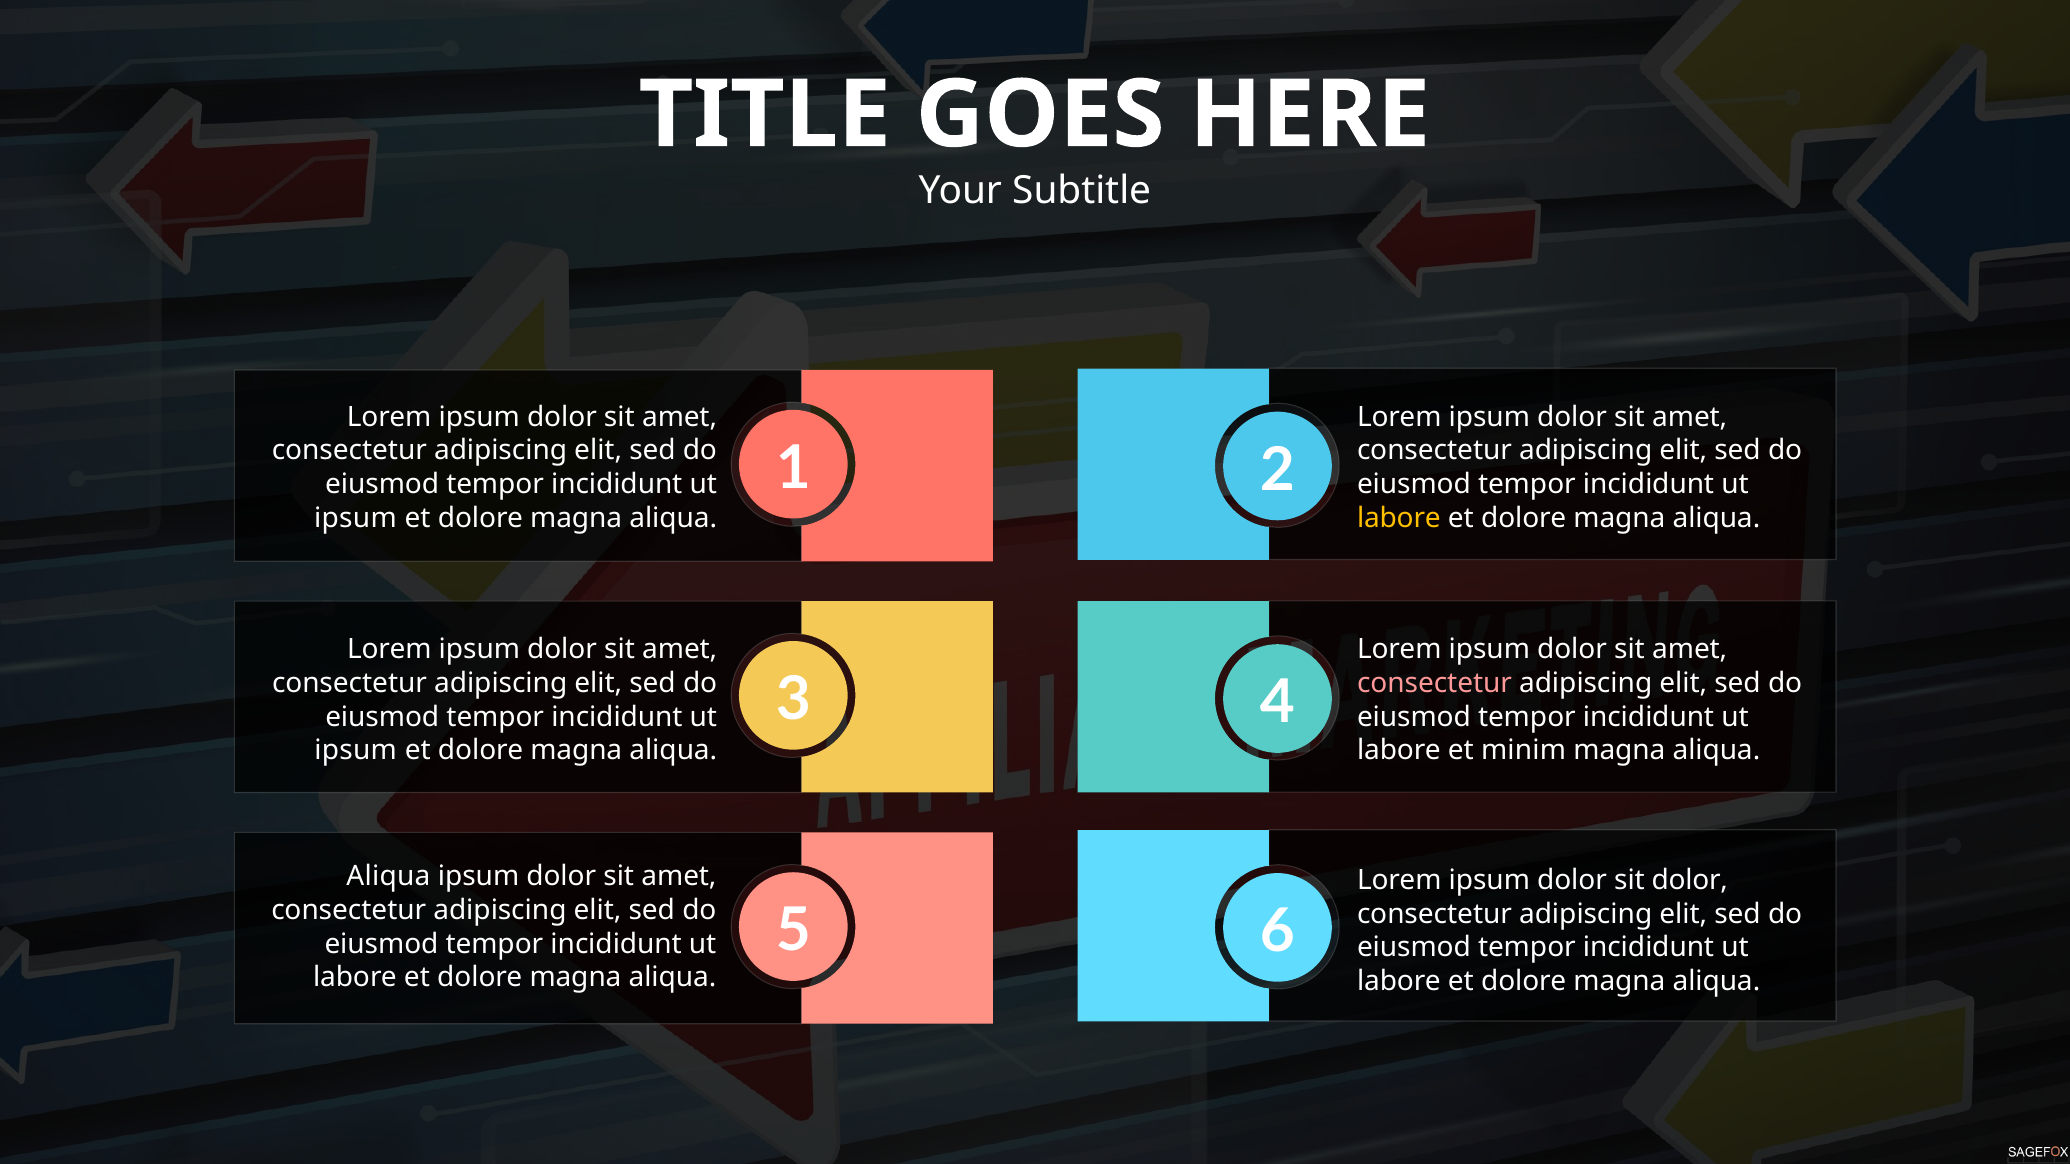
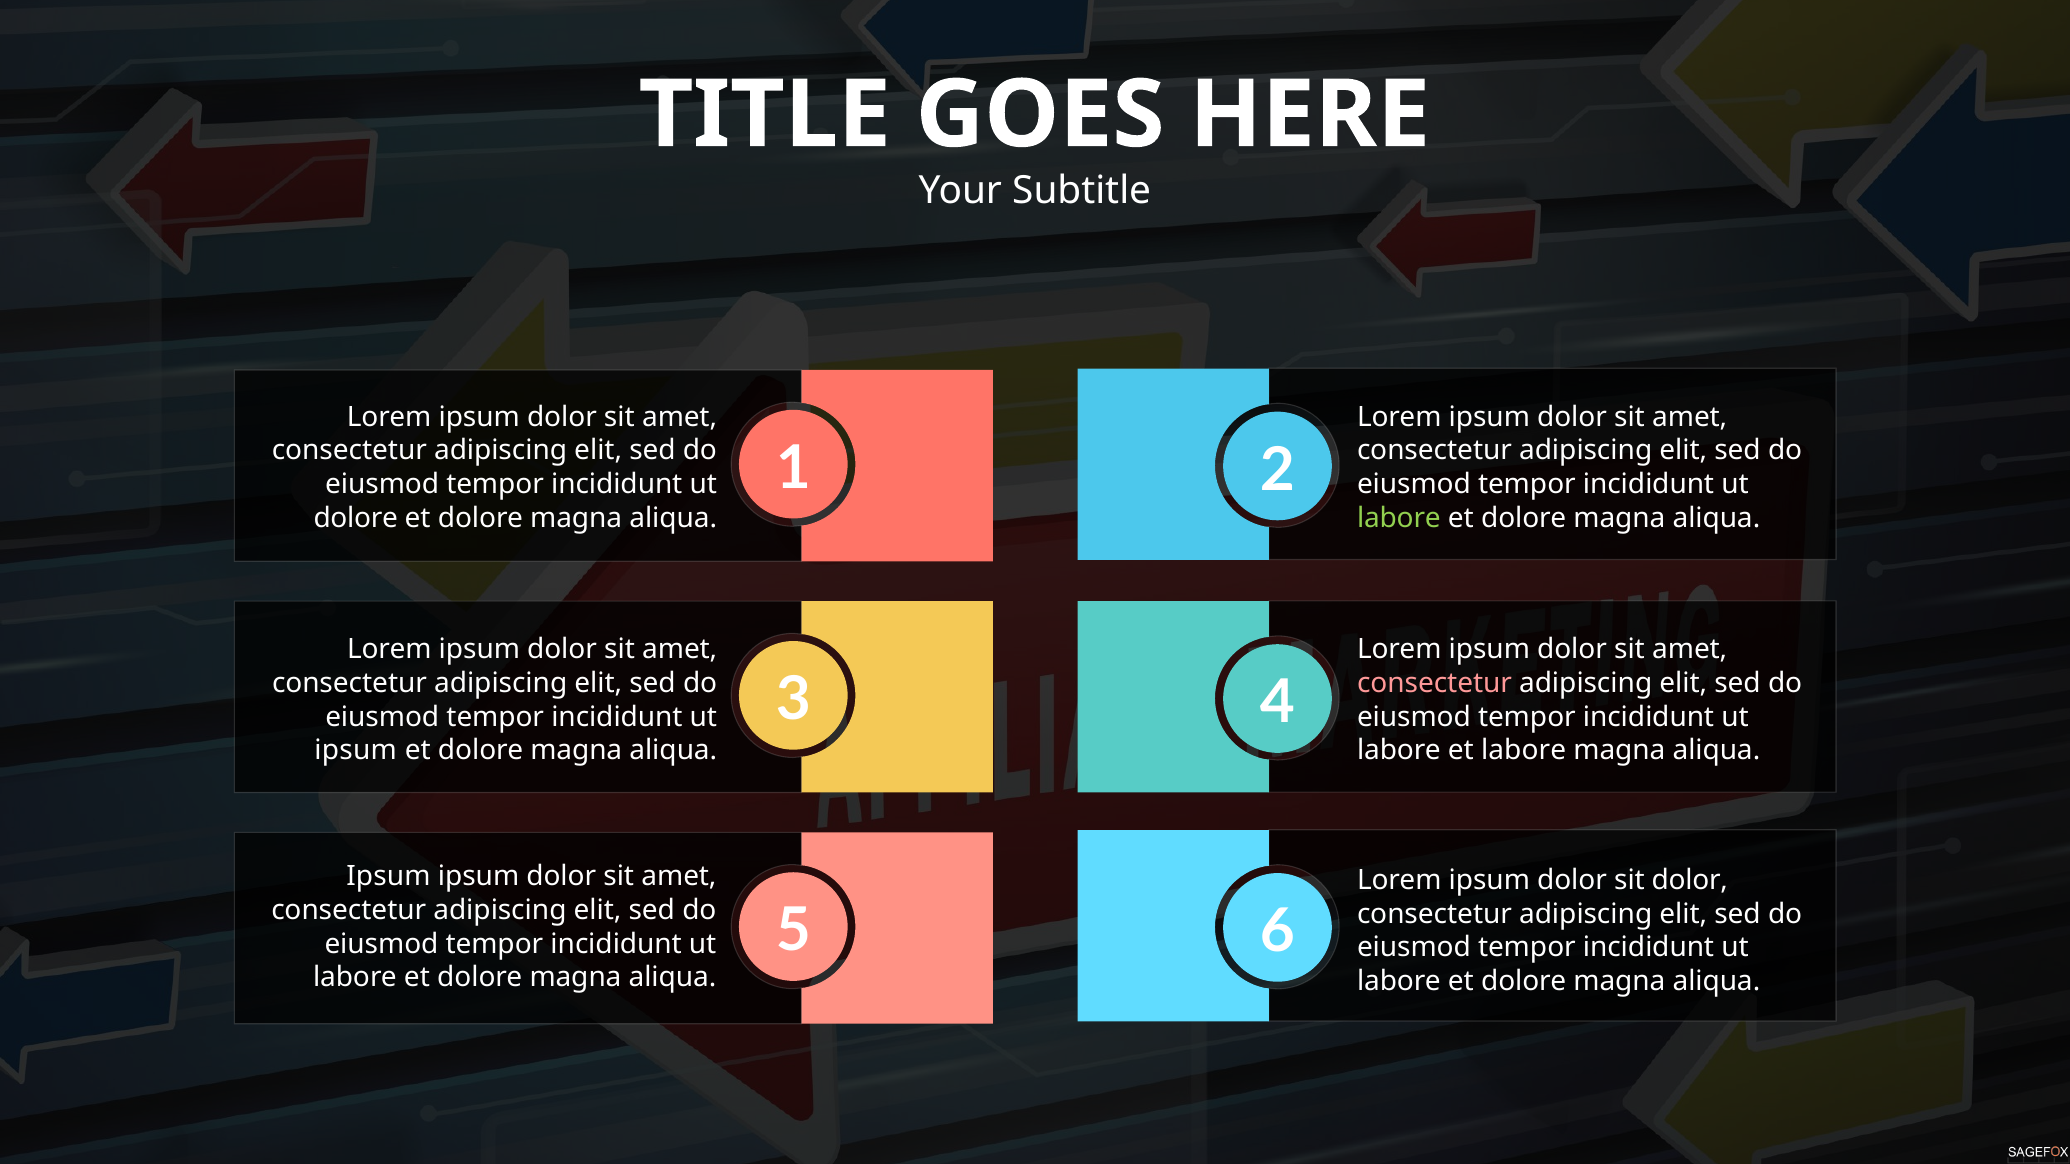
ipsum at (355, 518): ipsum -> dolore
labore at (1399, 518) colour: yellow -> light green
et minim: minim -> labore
Aliqua at (388, 877): Aliqua -> Ipsum
